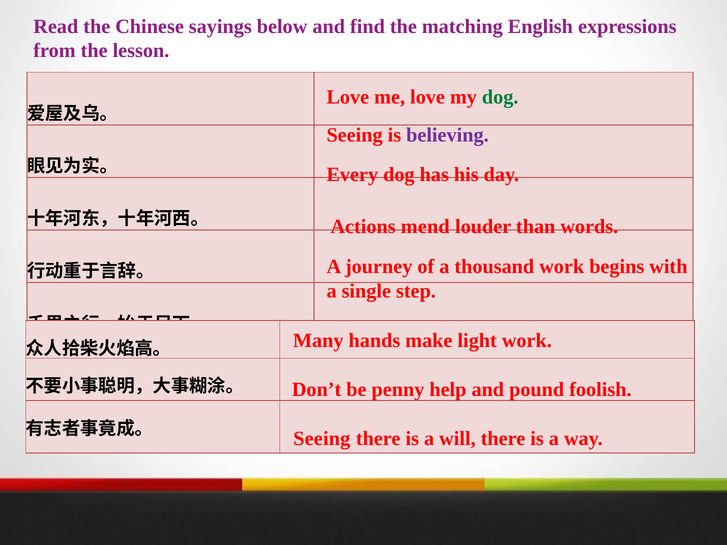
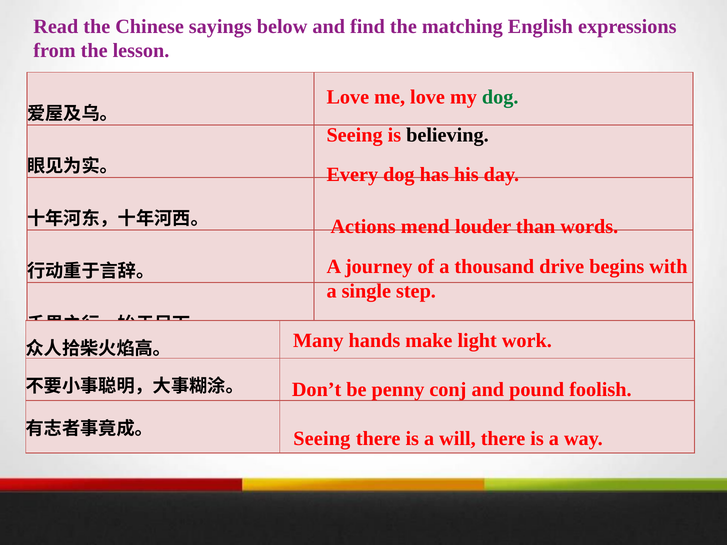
believing colour: purple -> black
thousand work: work -> drive
help: help -> conj
